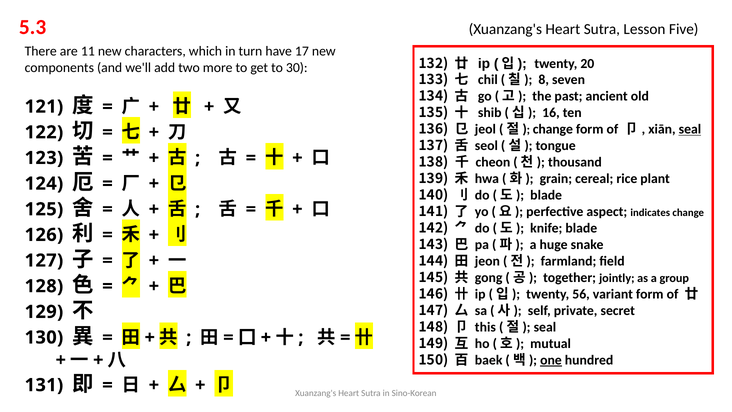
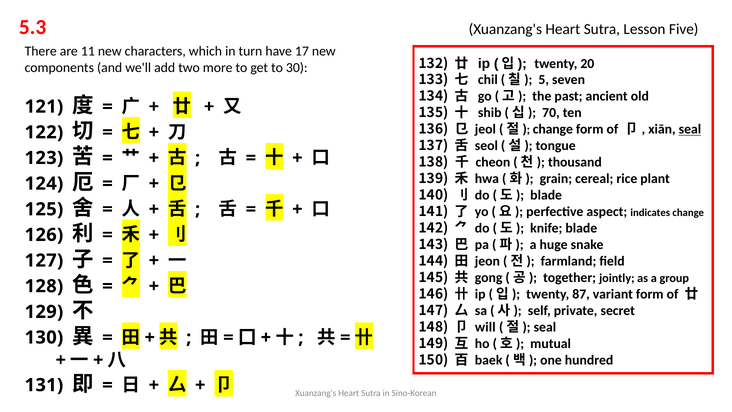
8: 8 -> 5
16: 16 -> 70
56: 56 -> 87
this: this -> will
one underline: present -> none
